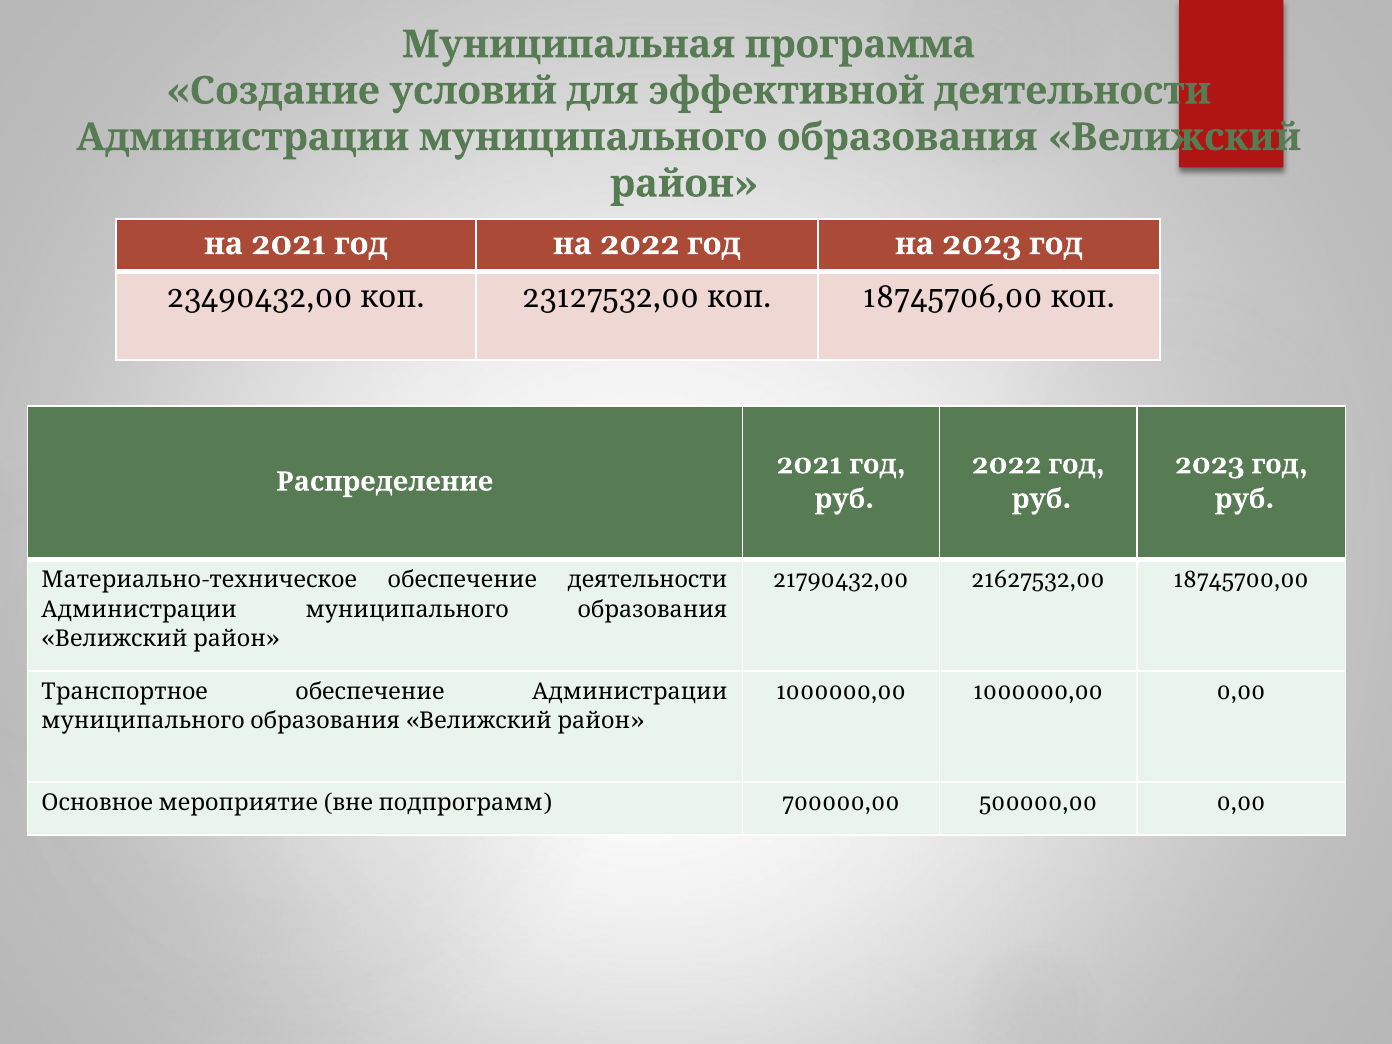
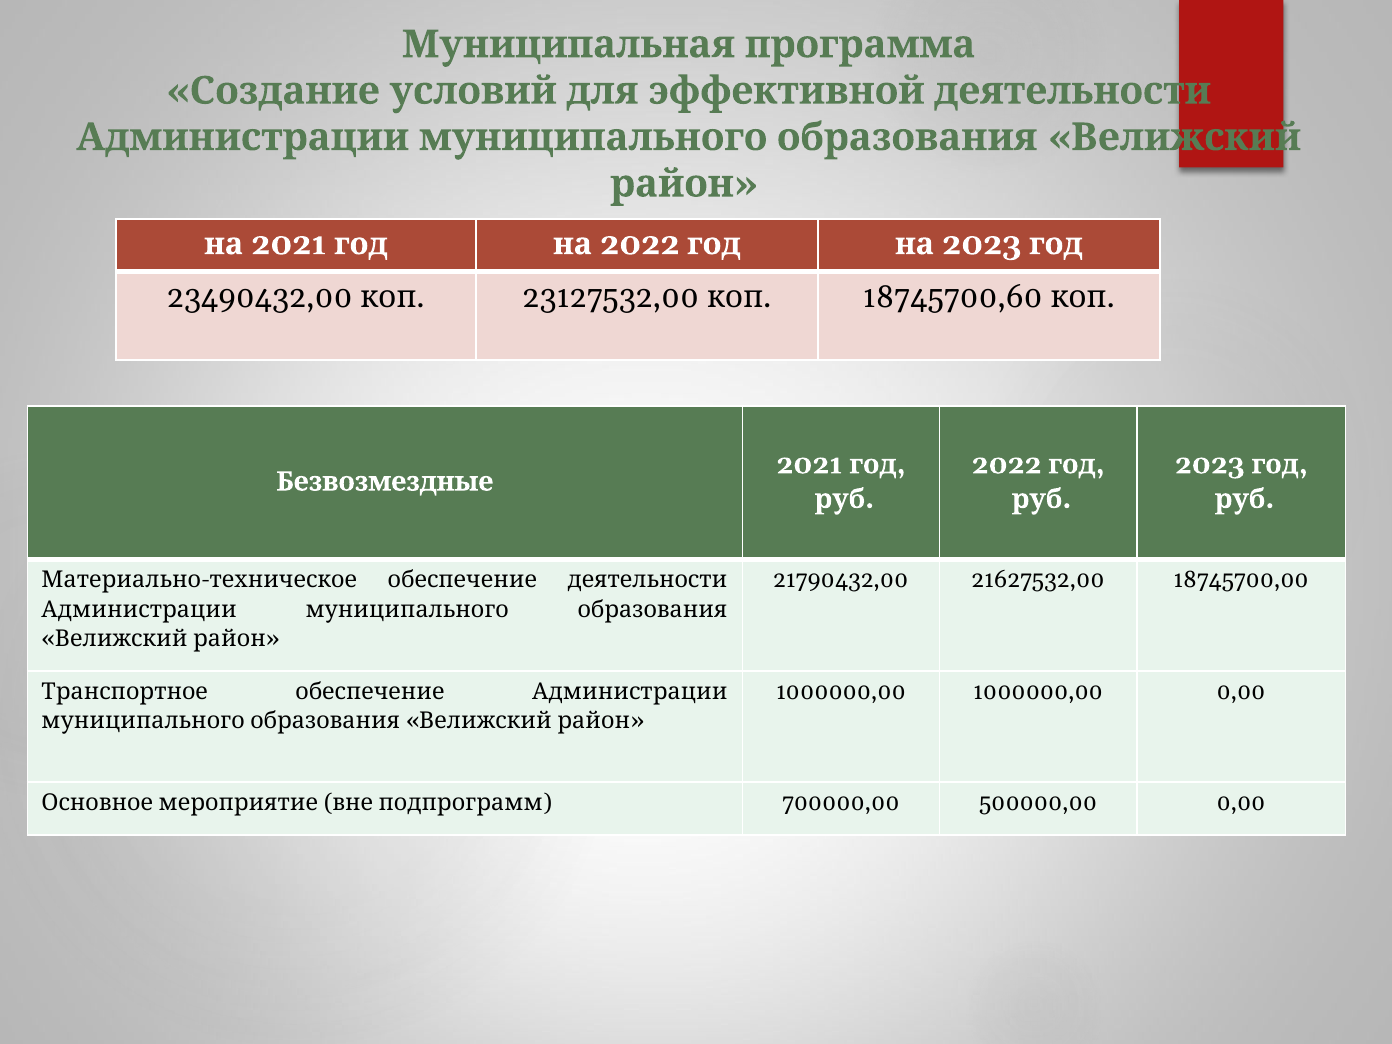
18745706,00: 18745706,00 -> 18745700,60
Распределение: Распределение -> Безвозмездные
